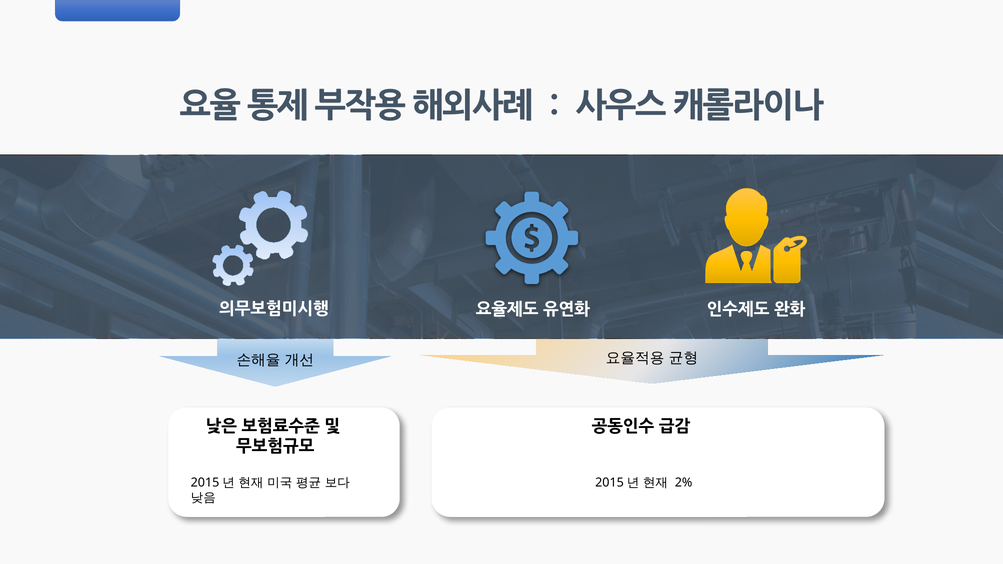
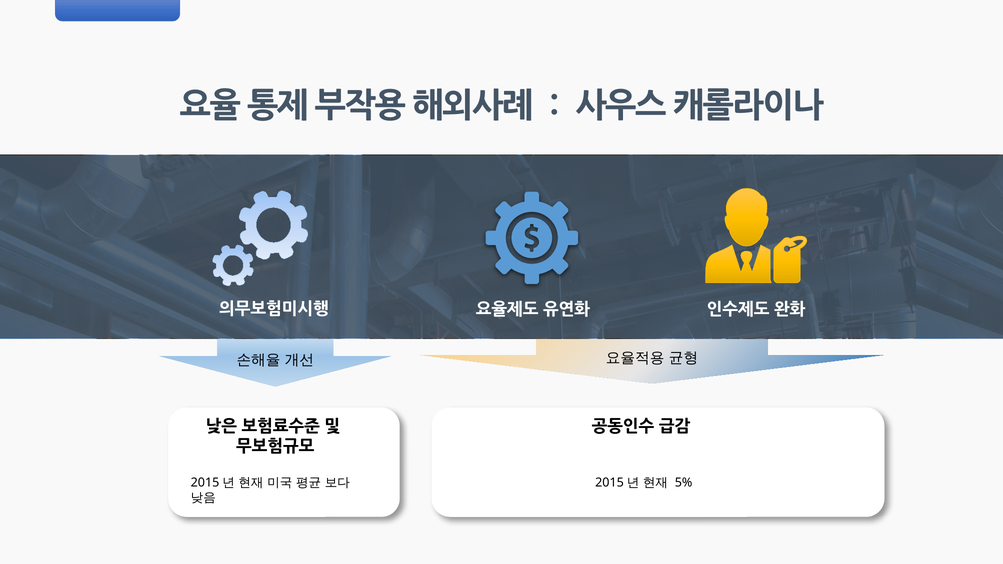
2%: 2% -> 5%
